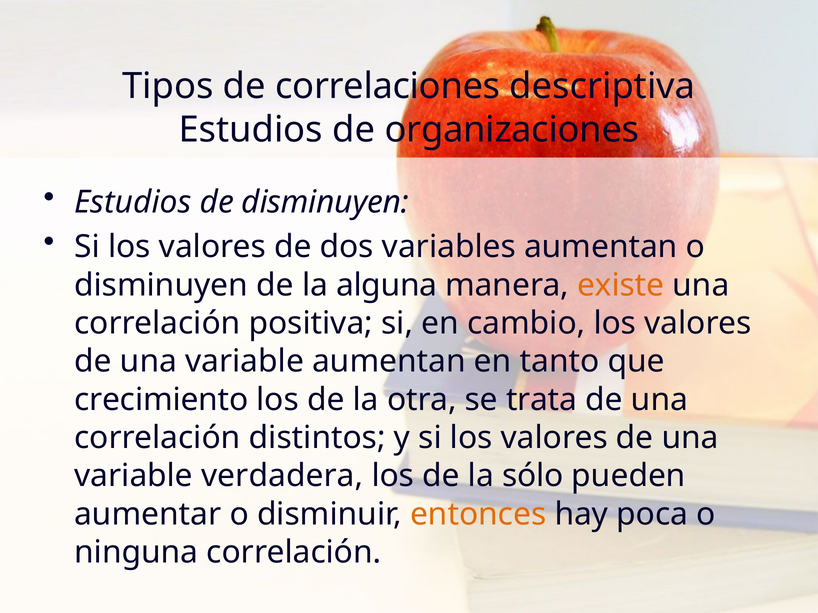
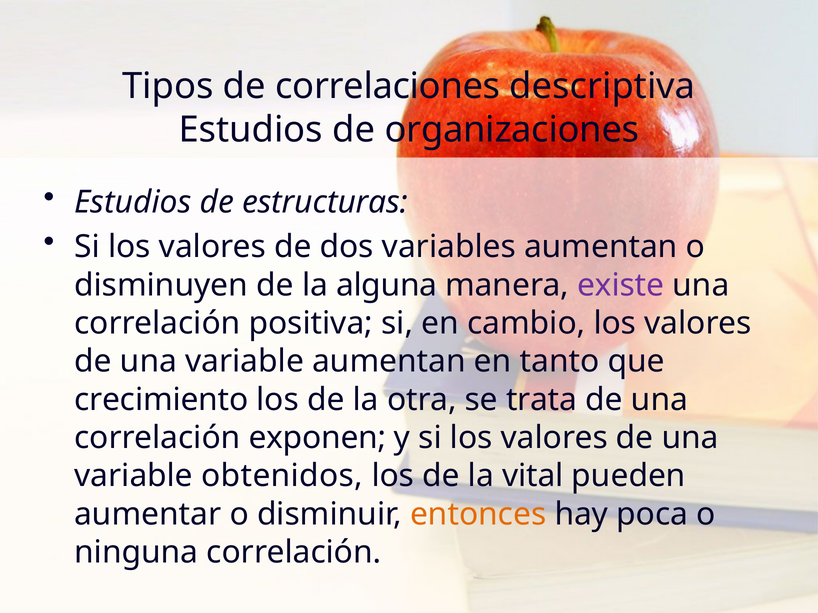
de disminuyen: disminuyen -> estructuras
existe colour: orange -> purple
distintos: distintos -> exponen
verdadera: verdadera -> obtenidos
sólo: sólo -> vital
